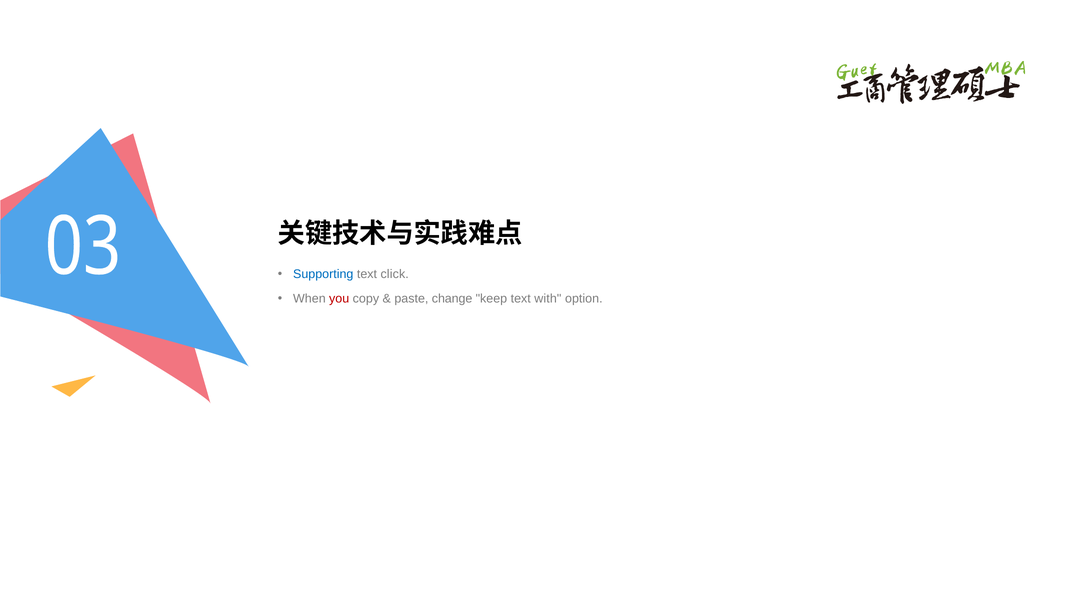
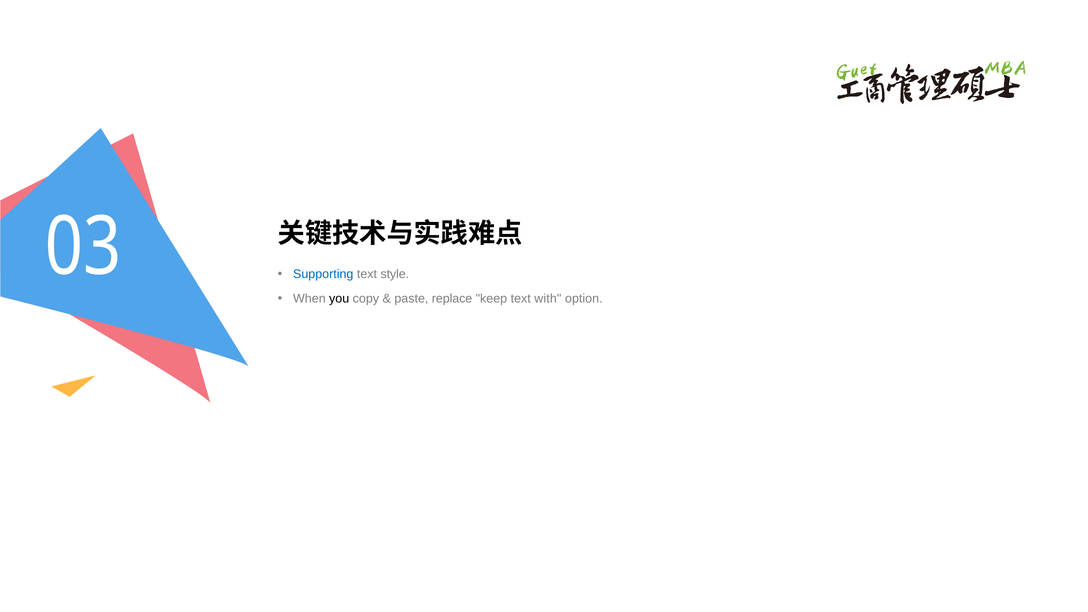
click: click -> style
you colour: red -> black
change: change -> replace
